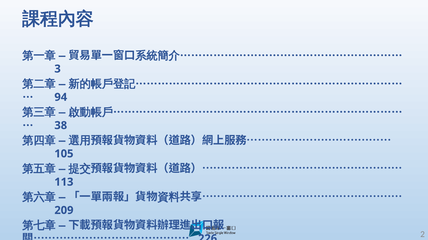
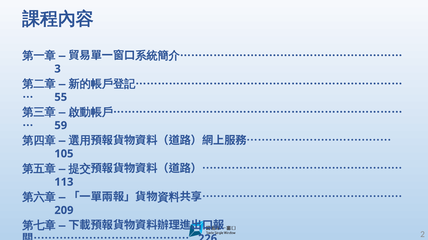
94: 94 -> 55
38: 38 -> 59
